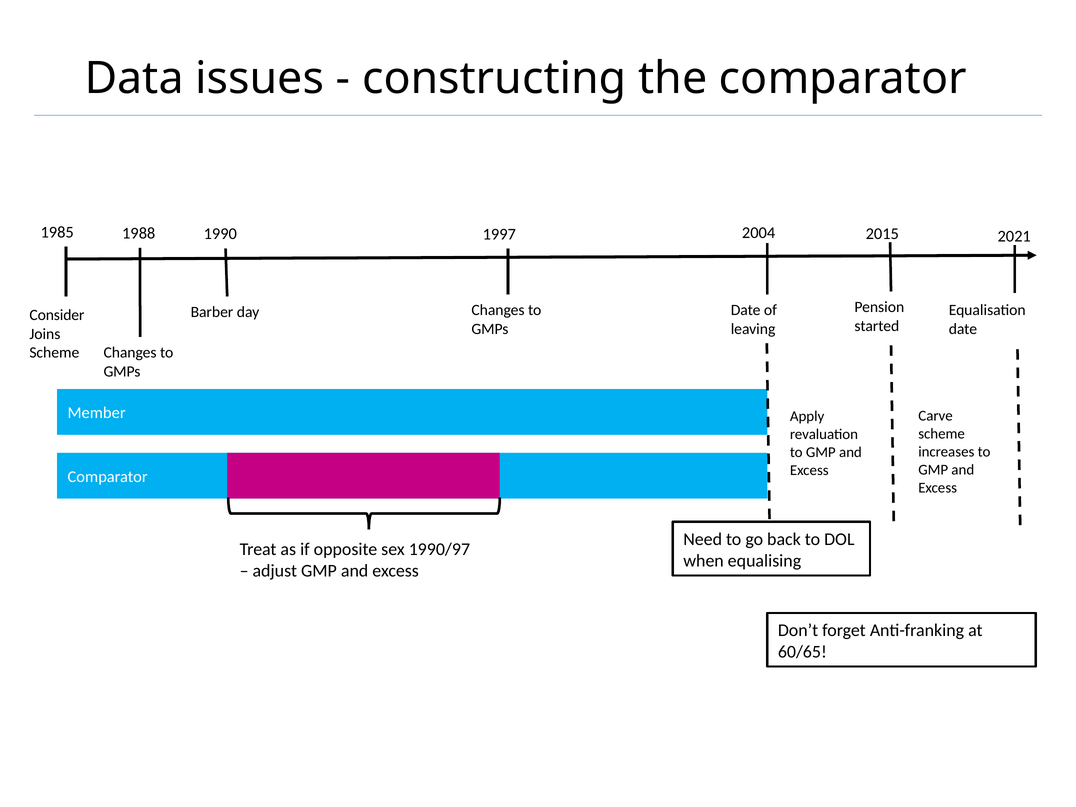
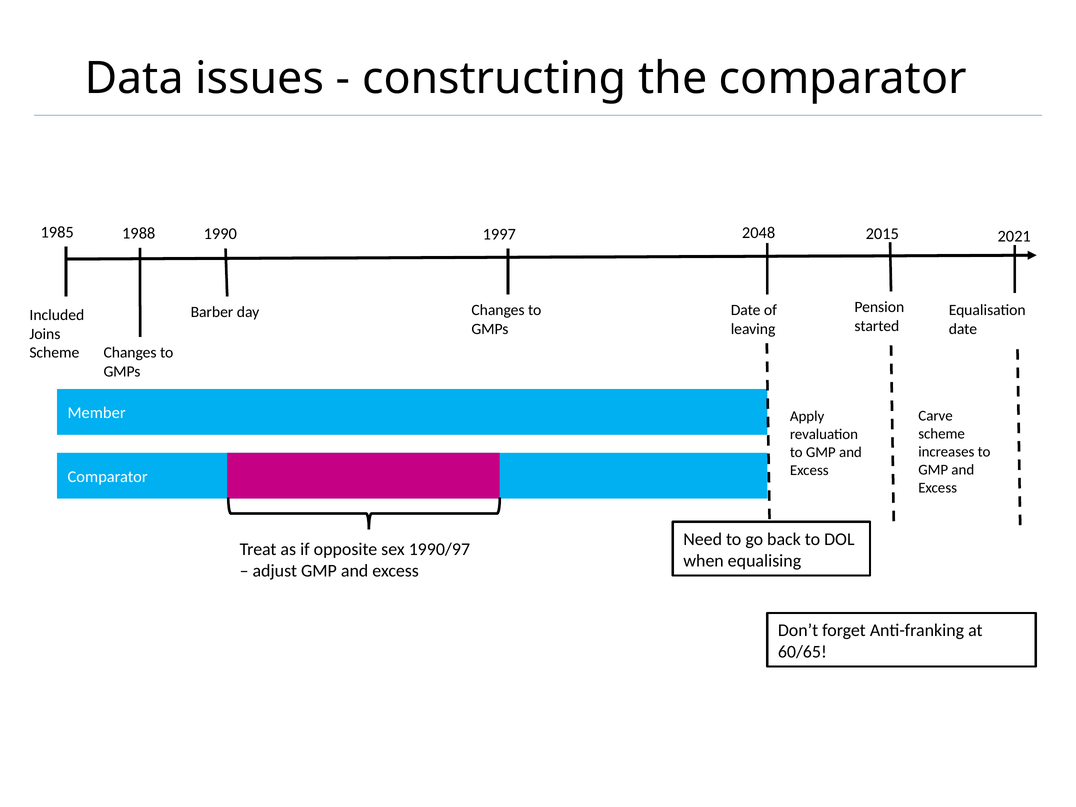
2004: 2004 -> 2048
Consider: Consider -> Included
